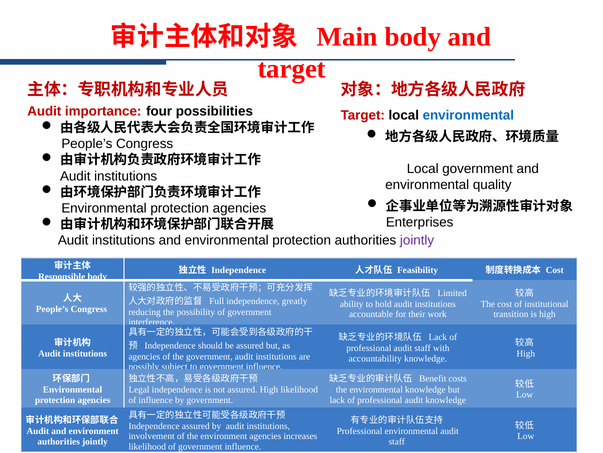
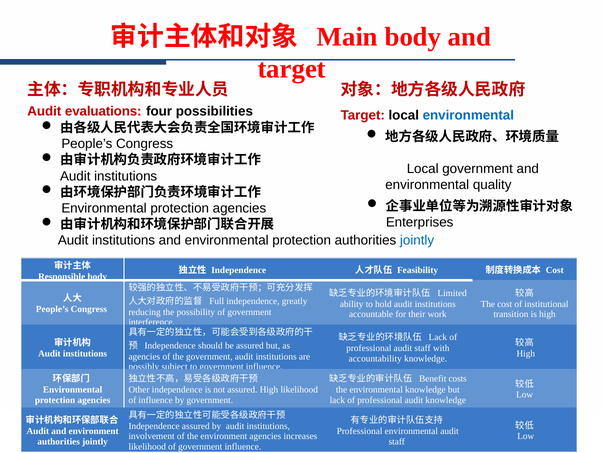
importance: importance -> evaluations
jointly at (417, 240) colour: purple -> blue
Legal: Legal -> Other
